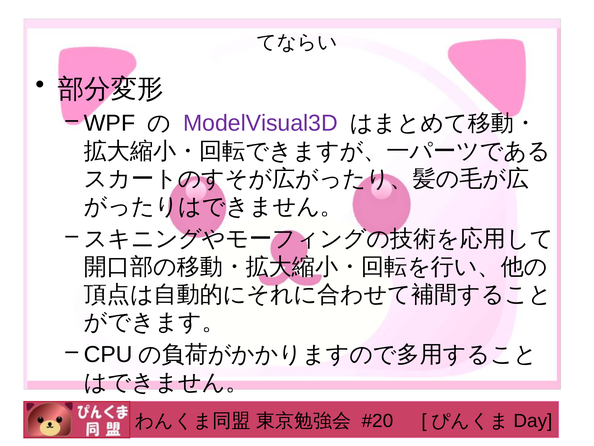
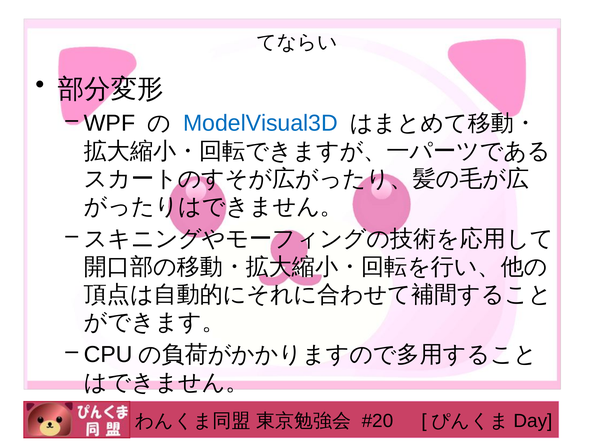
ModelVisual3D colour: purple -> blue
